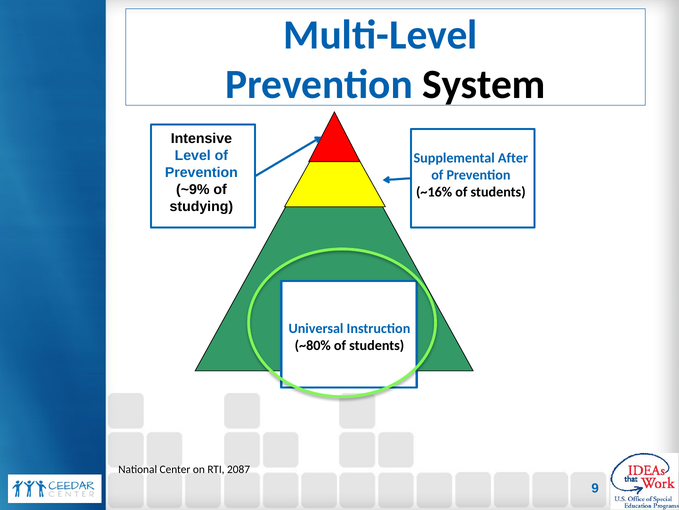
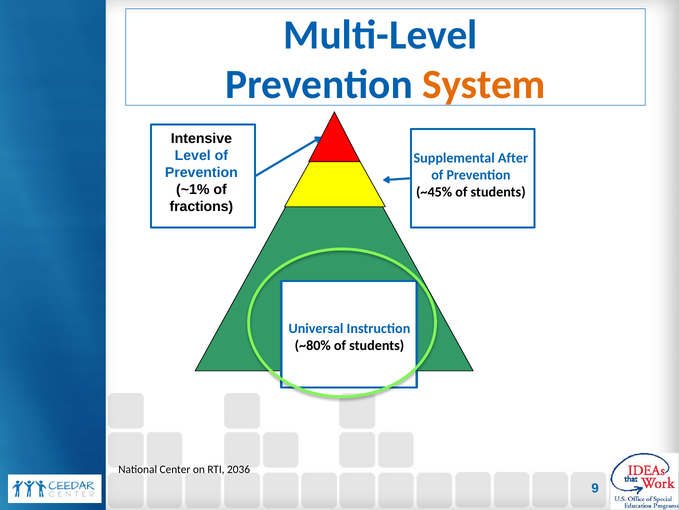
System colour: black -> orange
~9%: ~9% -> ~1%
~16%: ~16% -> ~45%
studying: studying -> fractions
2087: 2087 -> 2036
